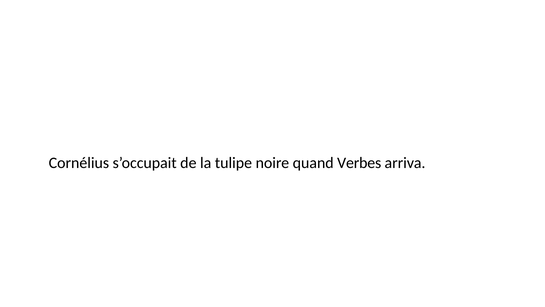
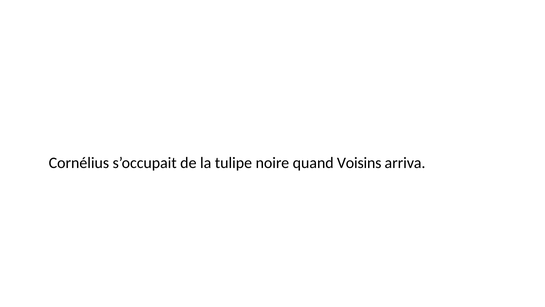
Verbes: Verbes -> Voisins
